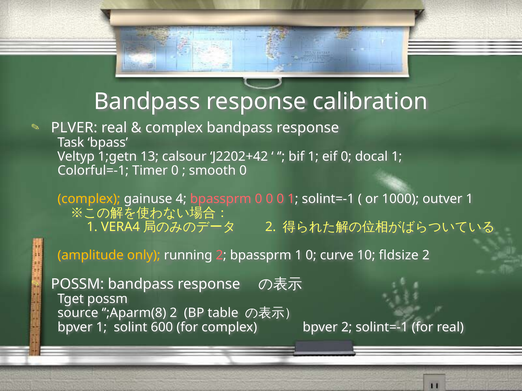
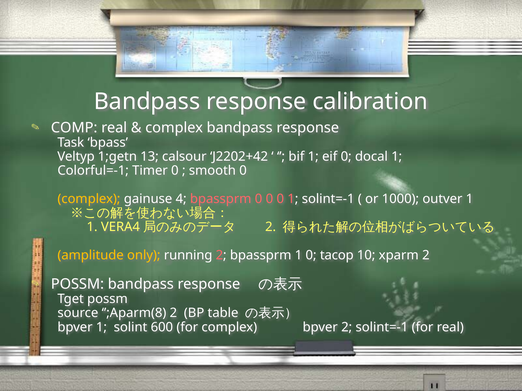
PLVER: PLVER -> COMP
curve: curve -> tacop
fldsize: fldsize -> xparm
